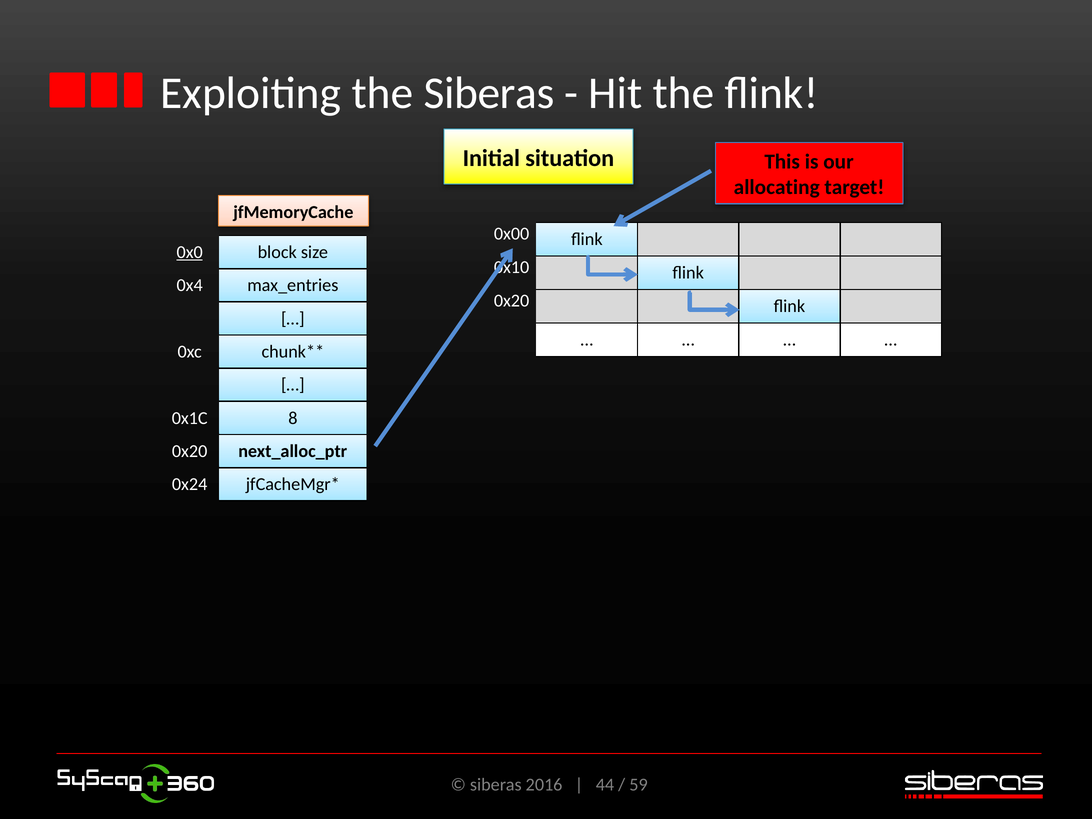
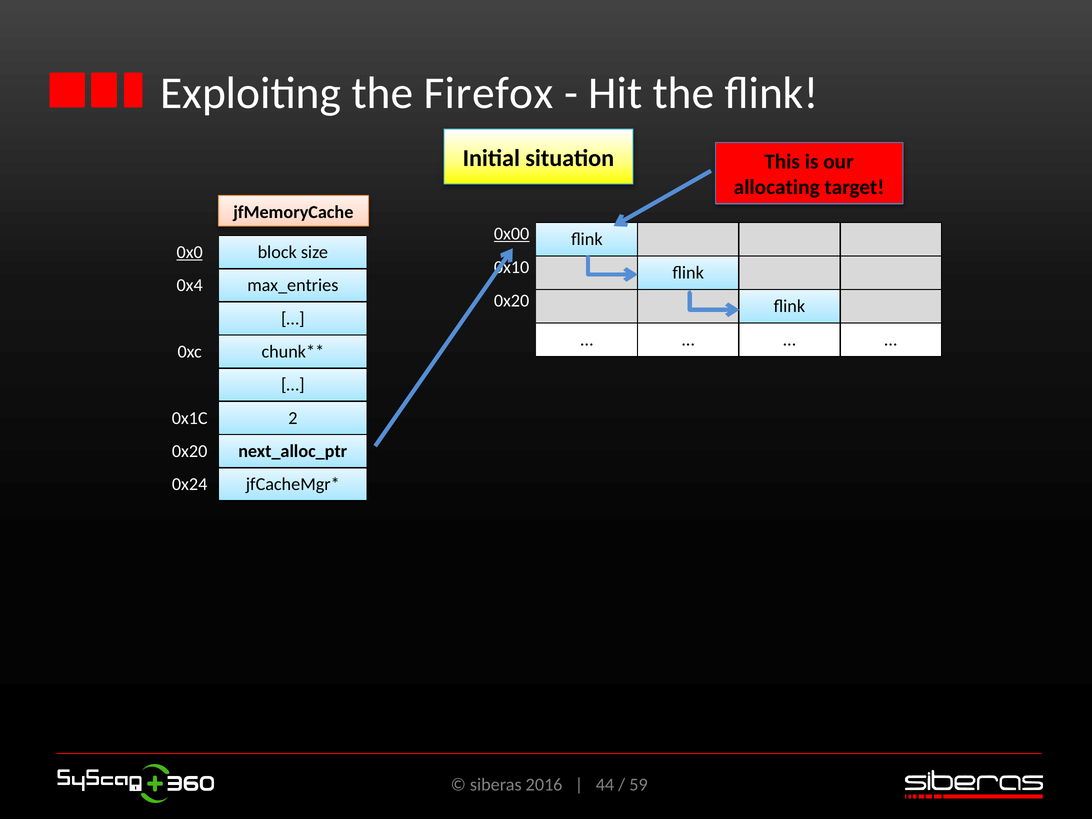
the Siberas: Siberas -> Firefox
0x00 underline: none -> present
8: 8 -> 2
